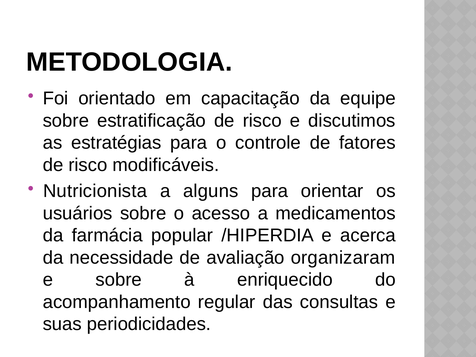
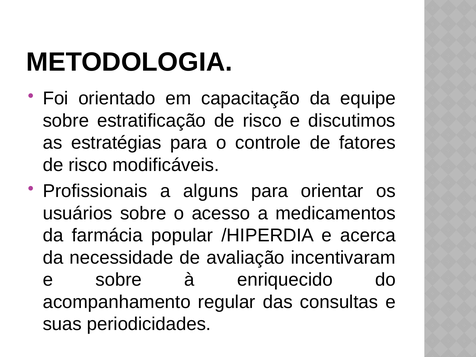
Nutricionista: Nutricionista -> Profissionais
organizaram: organizaram -> incentivaram
